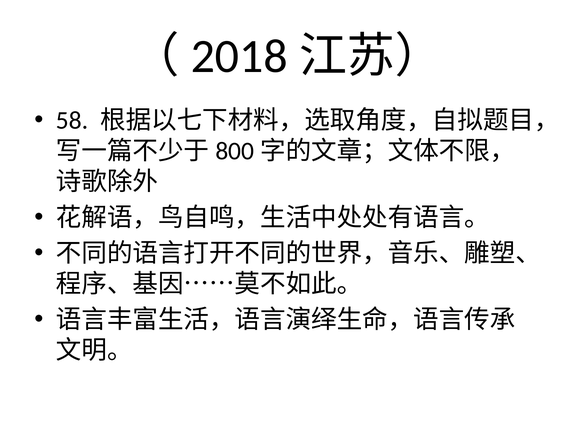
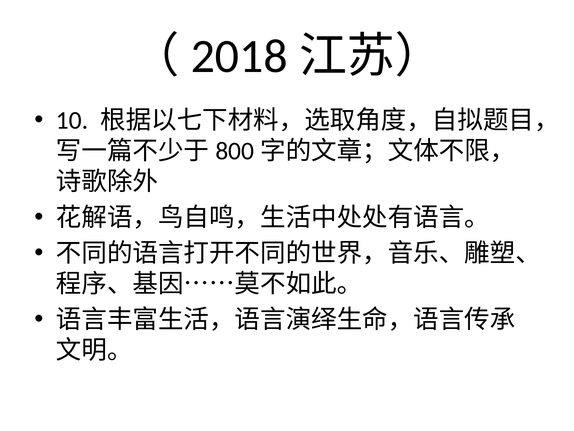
58: 58 -> 10
